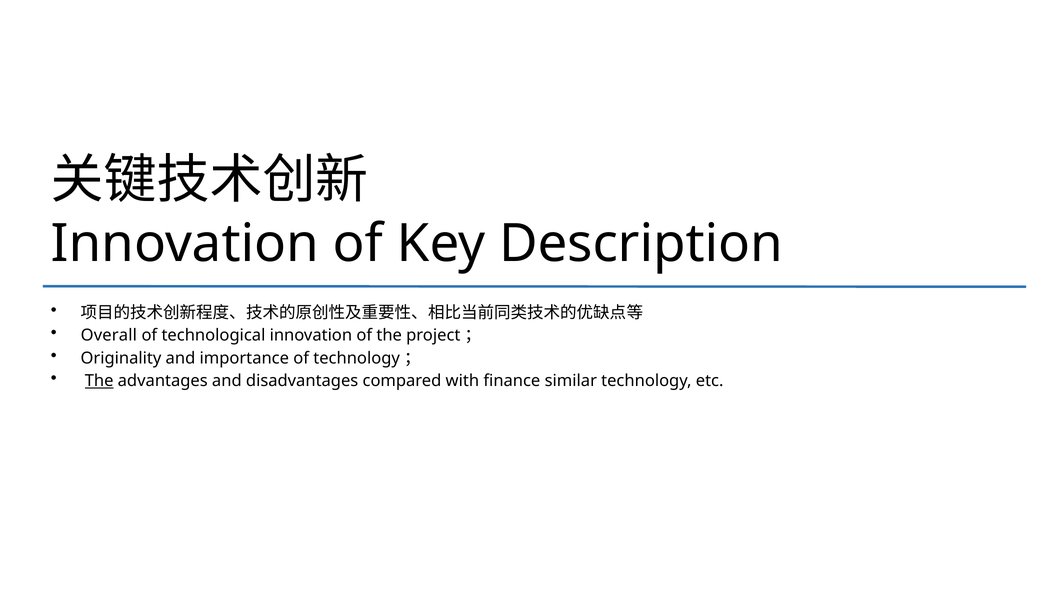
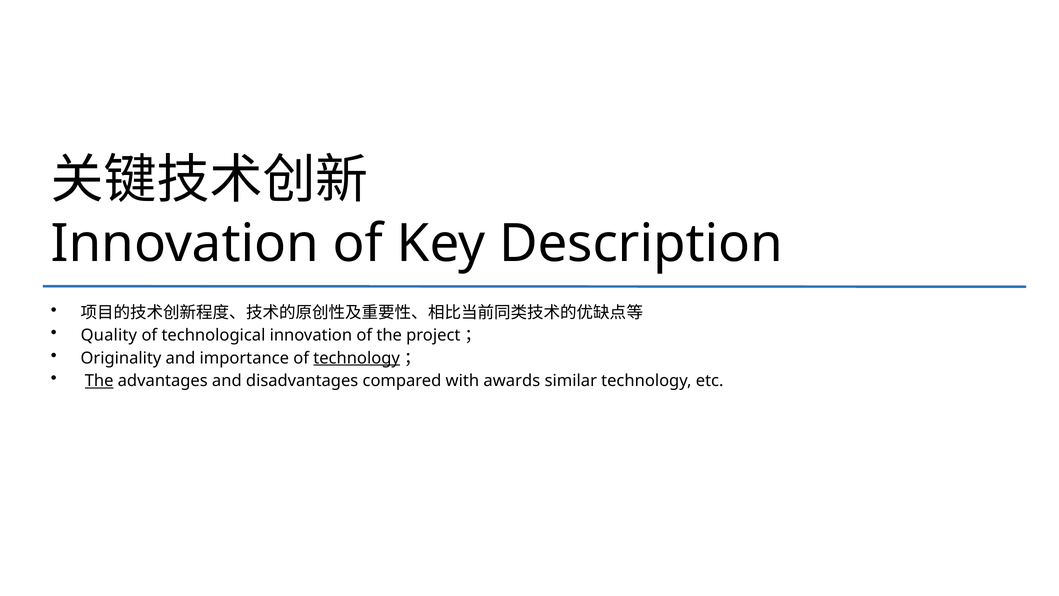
Overall: Overall -> Quality
technology at (357, 358) underline: none -> present
finance: finance -> awards
